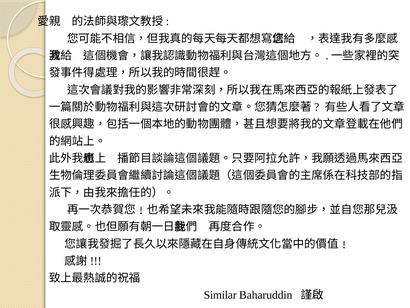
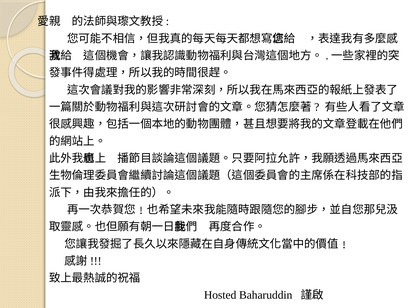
Similar: Similar -> Hosted
